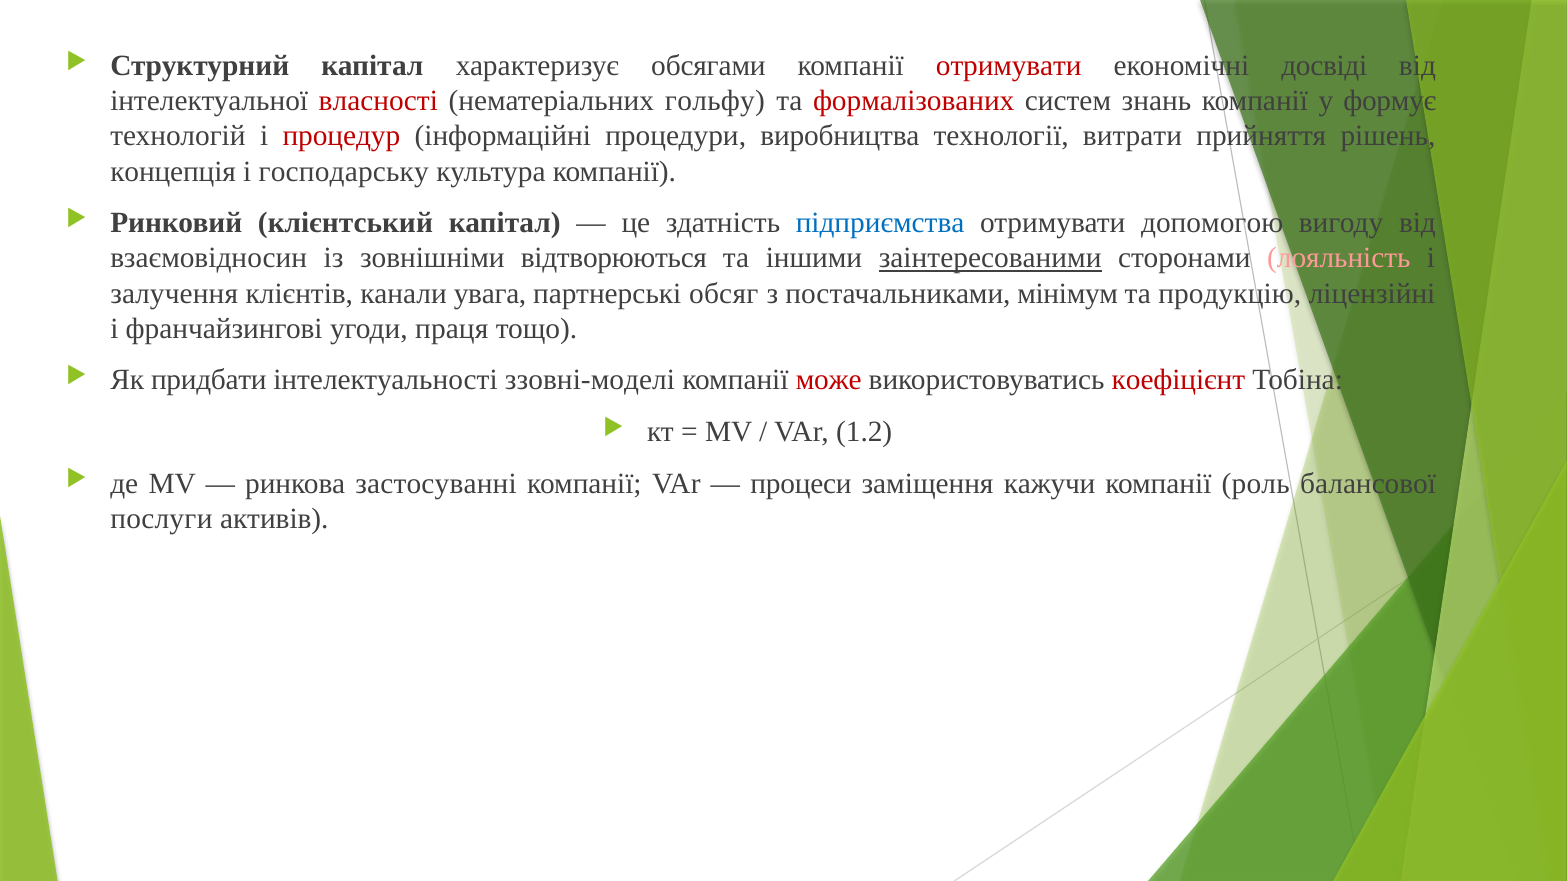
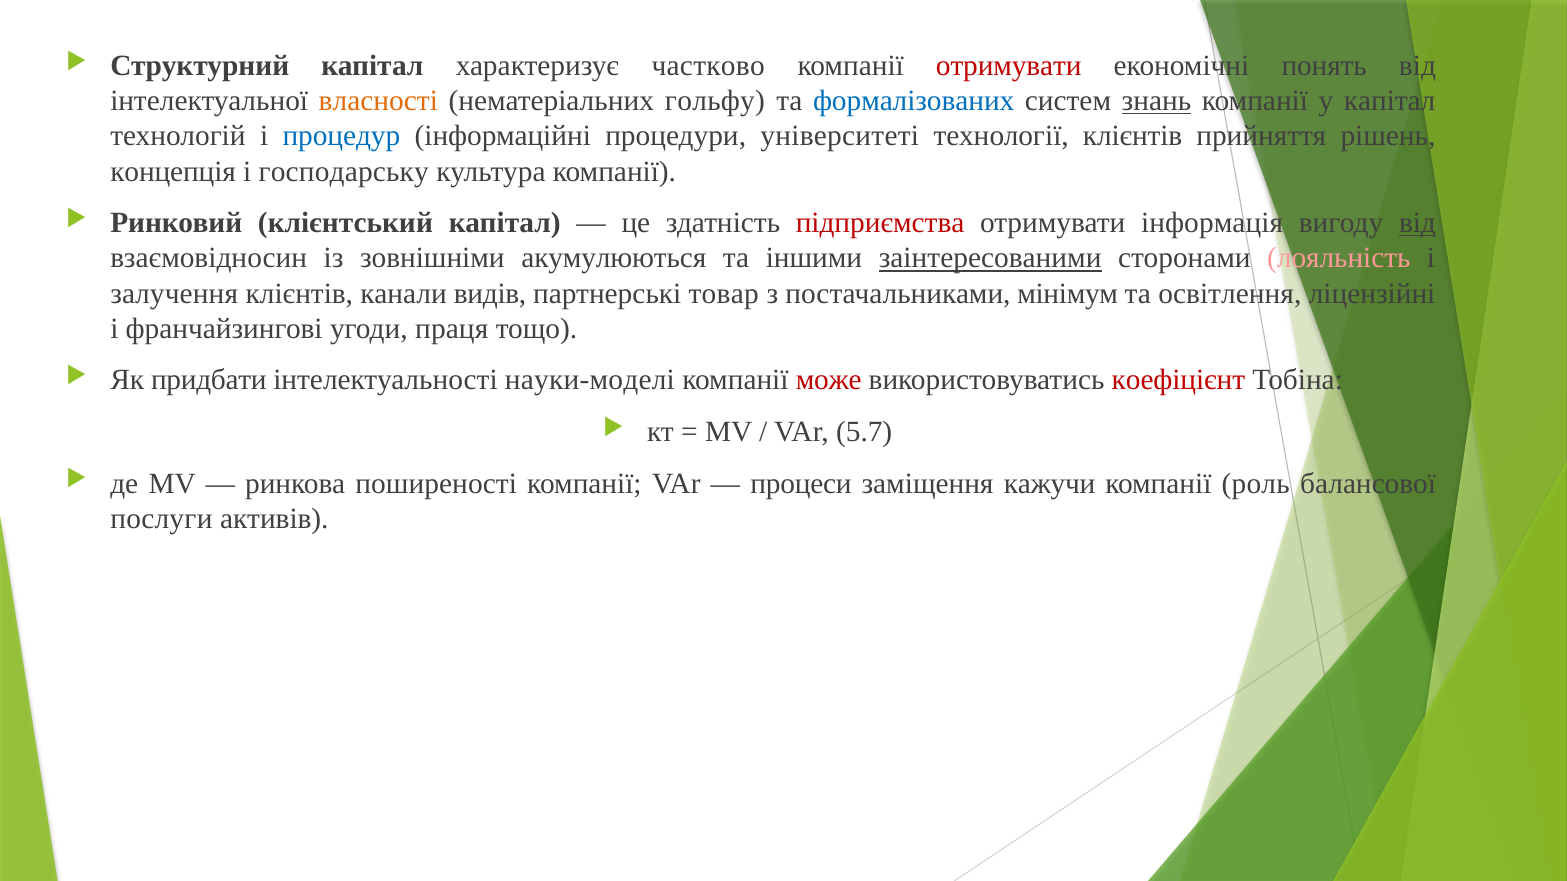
обсягами: обсягами -> частково
досвіді: досвіді -> понять
власності colour: red -> orange
формалізованих colour: red -> blue
знань underline: none -> present
у формує: формує -> капітал
процедур colour: red -> blue
виробництва: виробництва -> університеті
технології витрати: витрати -> клієнтів
підприємства colour: blue -> red
допомогою: допомогою -> інформація
від at (1417, 223) underline: none -> present
відтворюються: відтворюються -> акумулюються
увага: увага -> видів
обсяг: обсяг -> товар
продукцію: продукцію -> освітлення
ззовні-моделі: ззовні-моделі -> науки-моделі
1.2: 1.2 -> 5.7
застосуванні: застосуванні -> поширеності
